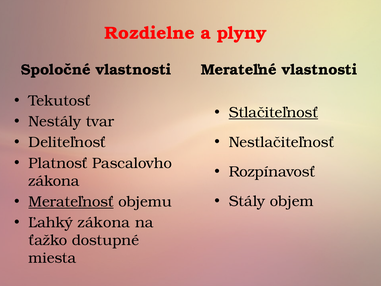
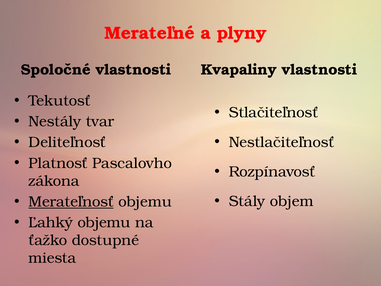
Rozdielne: Rozdielne -> Merateľné
Merateľné: Merateľné -> Kvapaliny
Stlačiteľnosť underline: present -> none
Ľahký zákona: zákona -> objemu
